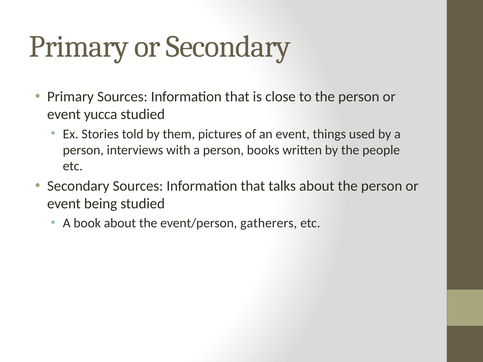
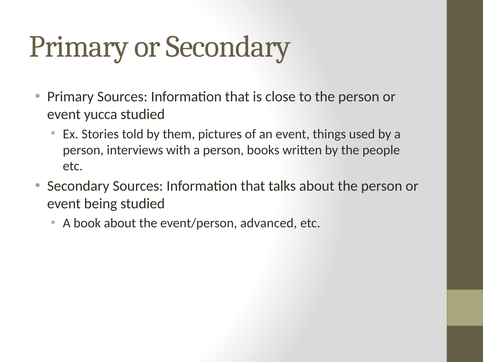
gatherers: gatherers -> advanced
